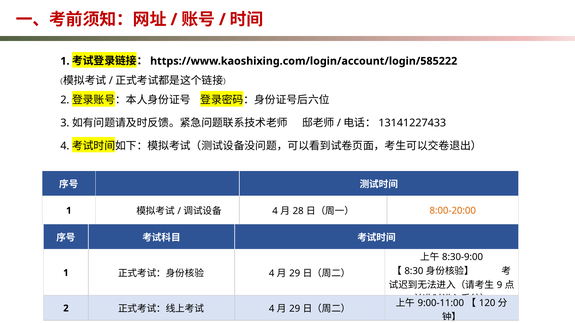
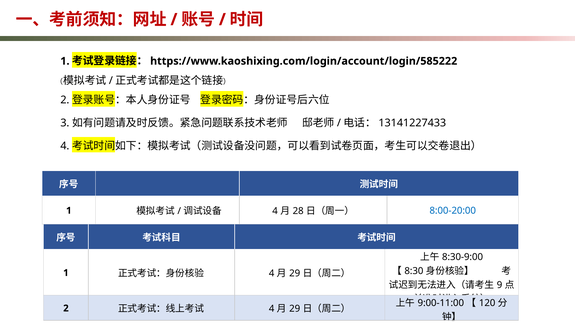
8:00-20:00 colour: orange -> blue
